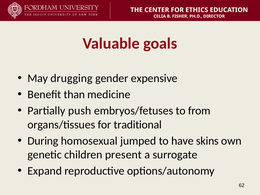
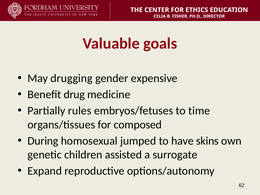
than: than -> drug
push: push -> rules
from: from -> time
traditional: traditional -> composed
present: present -> assisted
